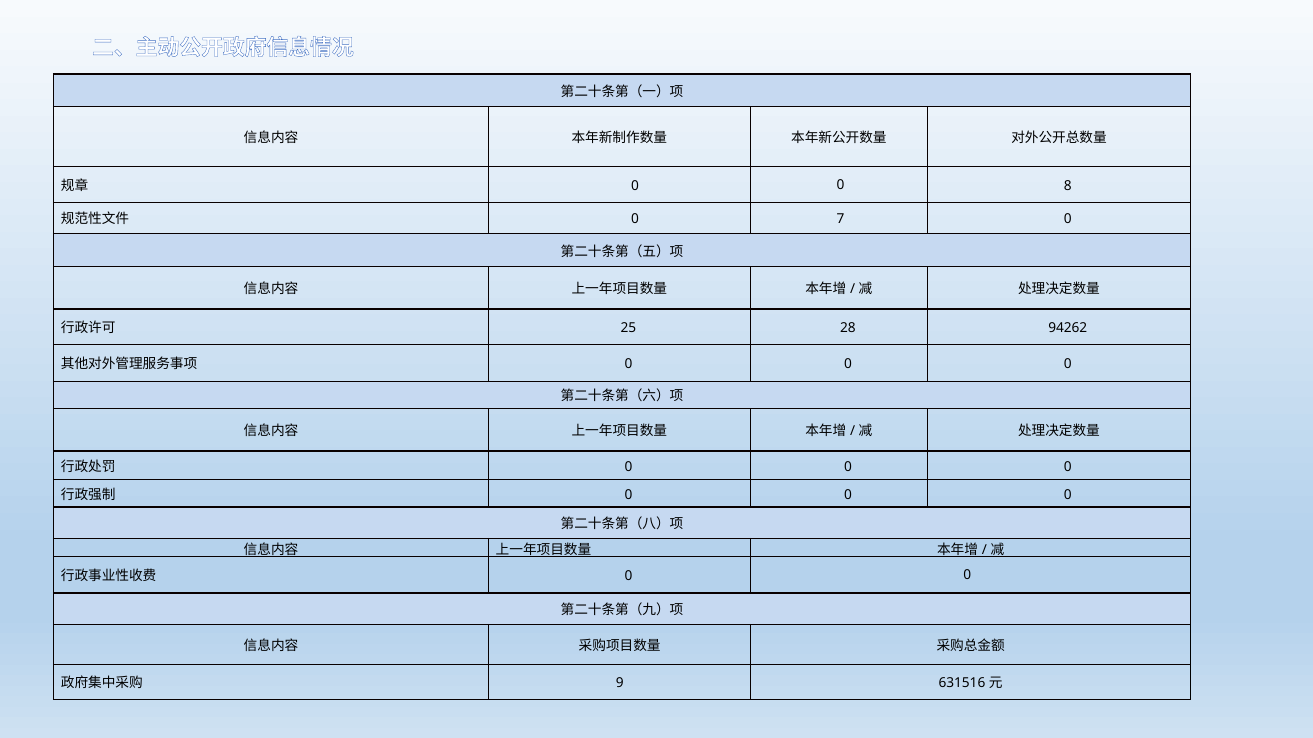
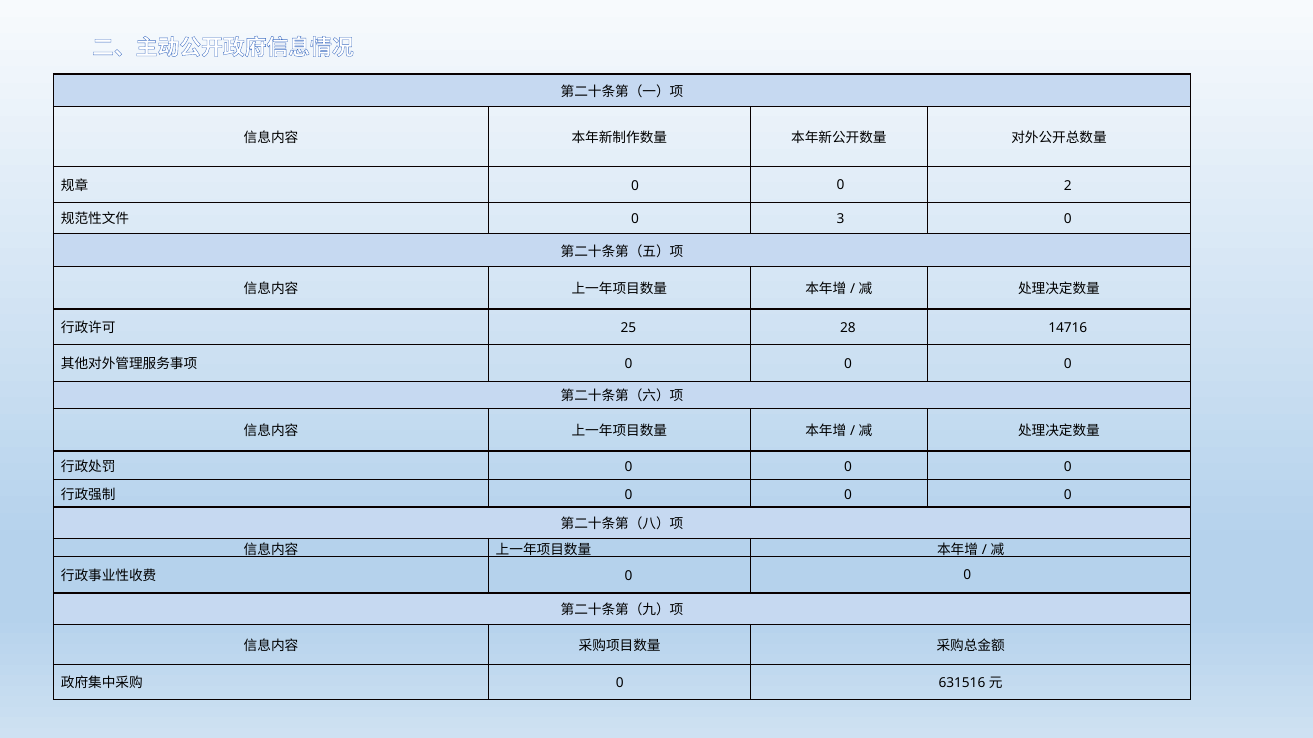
8: 8 -> 2
7: 7 -> 3
94262: 94262 -> 14716
9 at (620, 683): 9 -> 0
